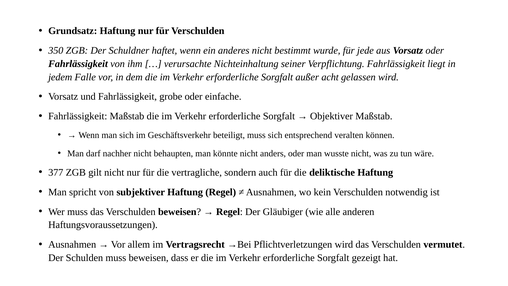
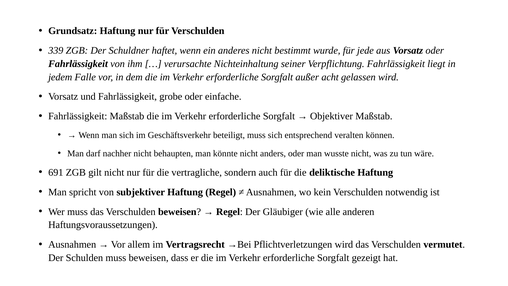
350: 350 -> 339
377: 377 -> 691
